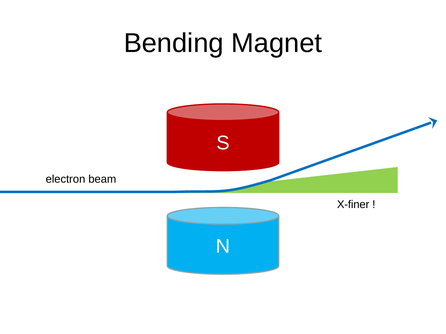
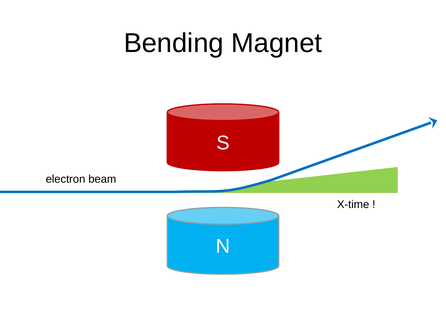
X-finer: X-finer -> X-time
